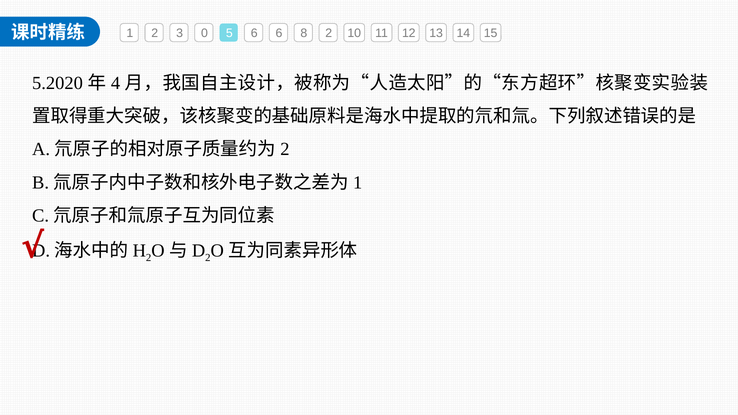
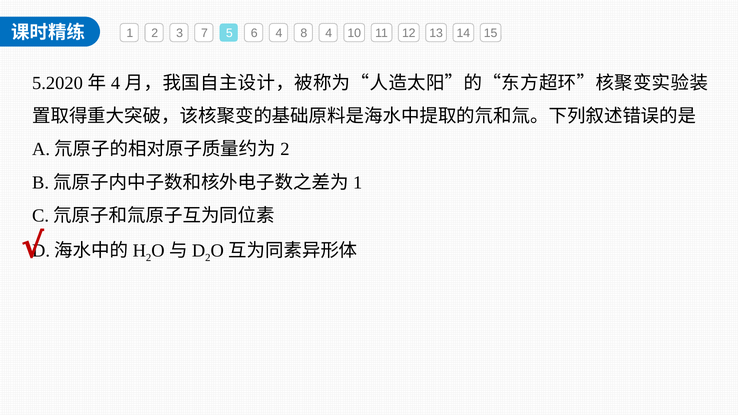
0: 0 -> 7
6 6: 6 -> 4
8 2: 2 -> 4
